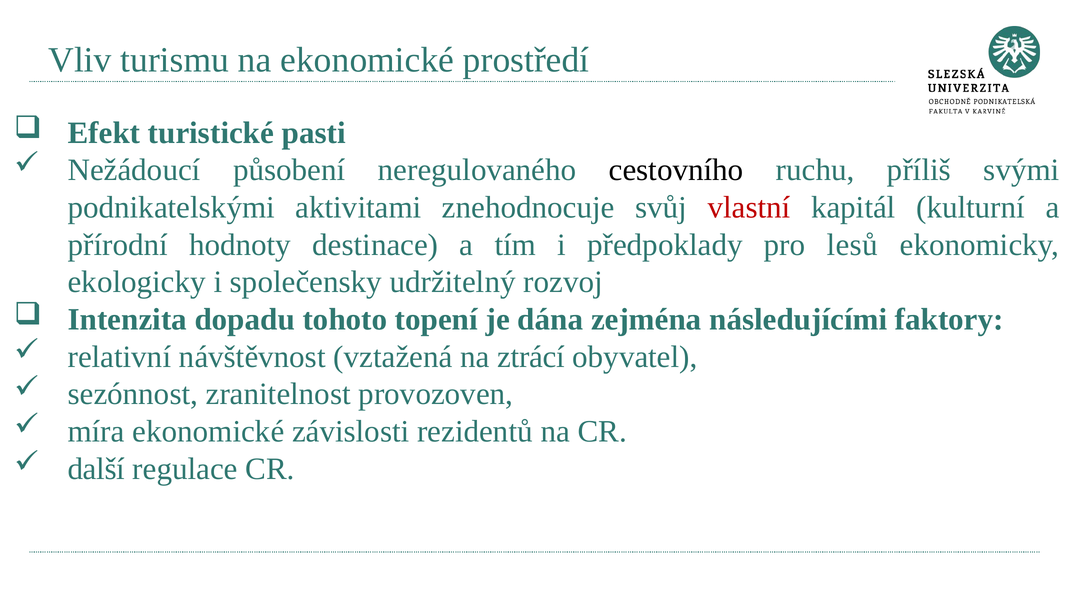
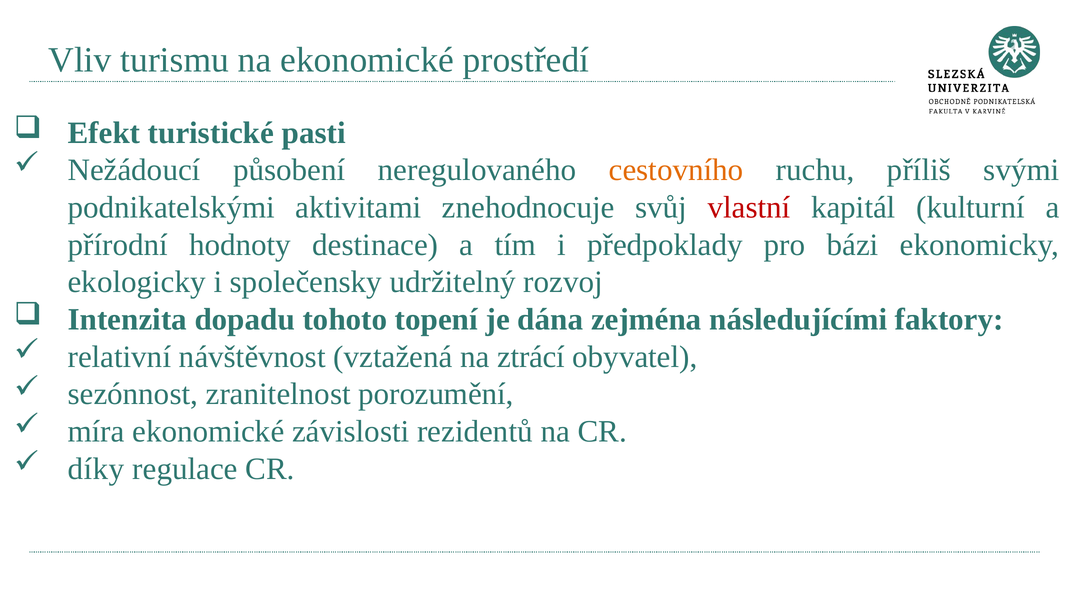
cestovního colour: black -> orange
lesů: lesů -> bázi
provozoven: provozoven -> porozumění
další: další -> díky
